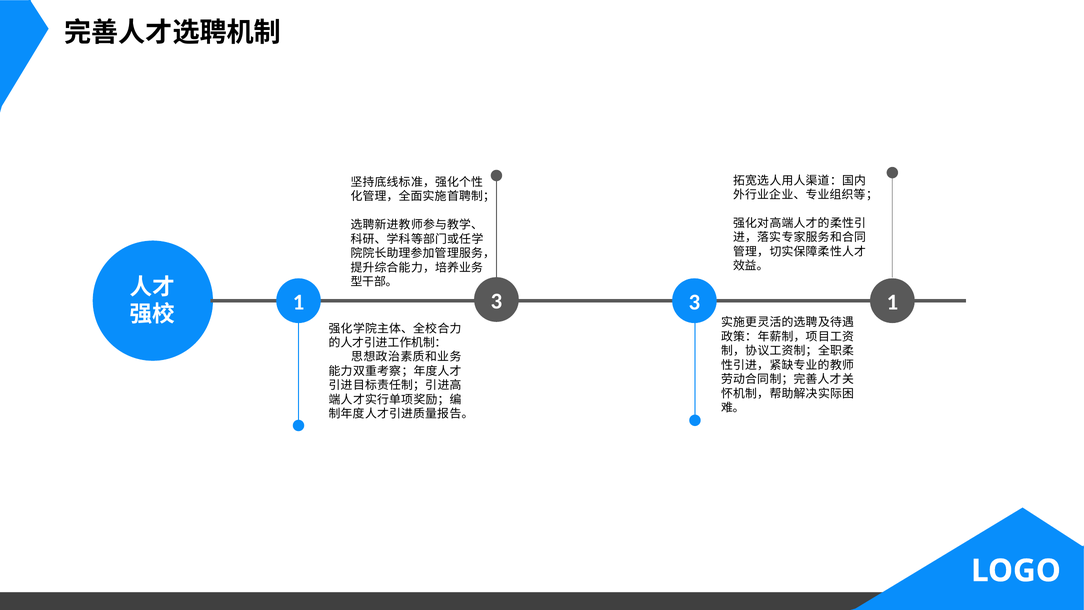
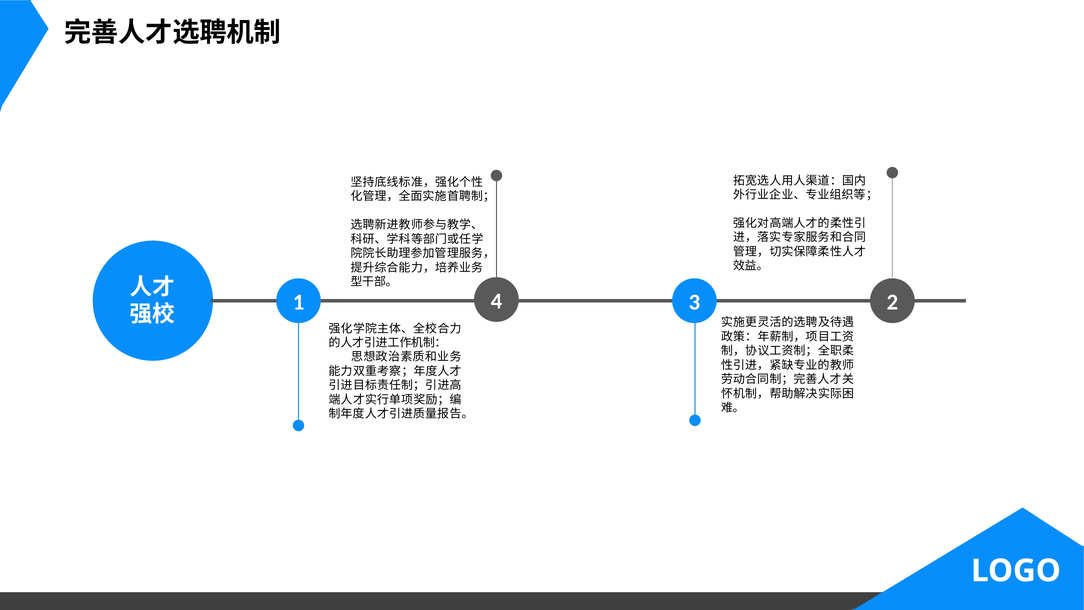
1 3: 3 -> 4
3 1: 1 -> 2
